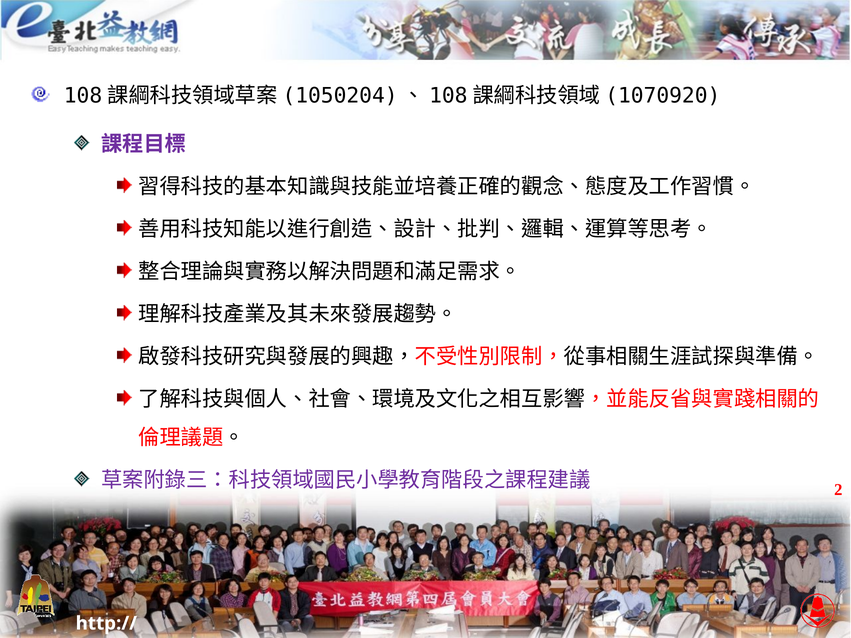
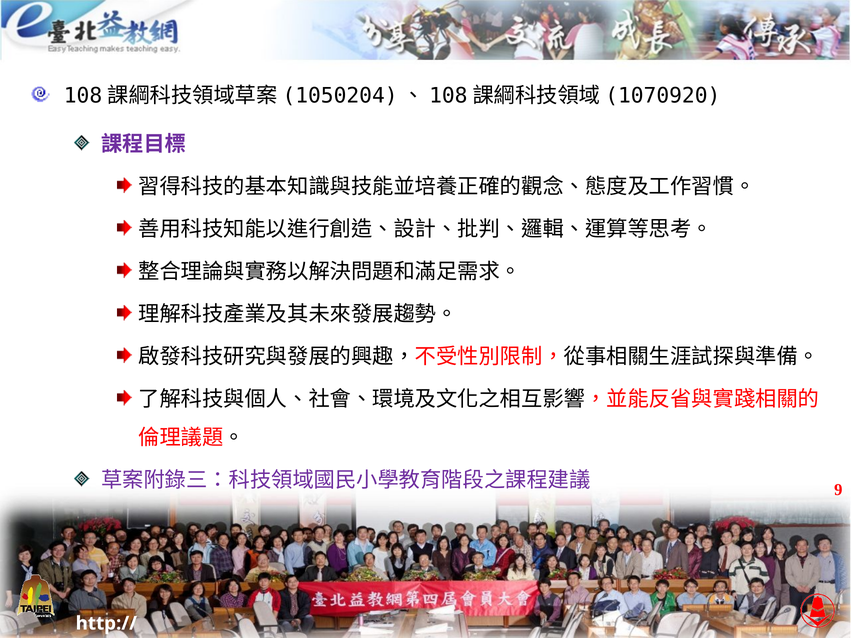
2: 2 -> 9
